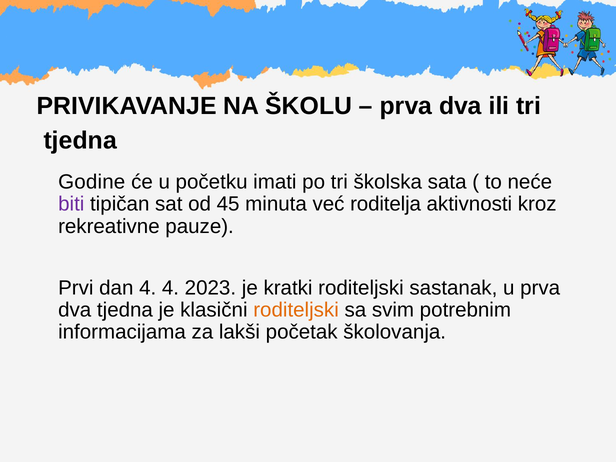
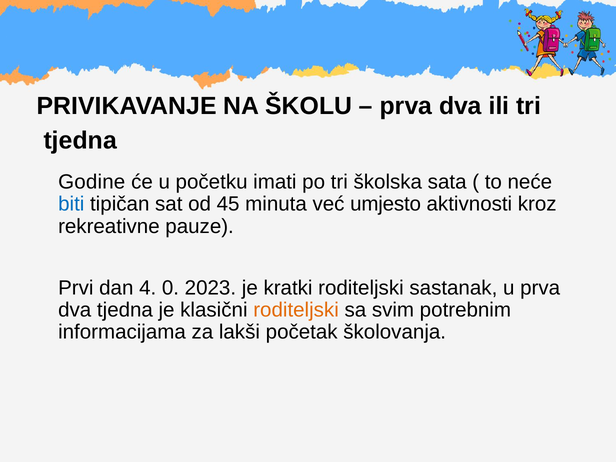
biti colour: purple -> blue
roditelja: roditelja -> umjesto
4 4: 4 -> 0
